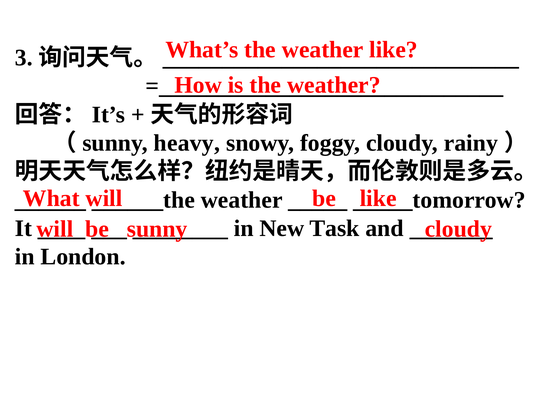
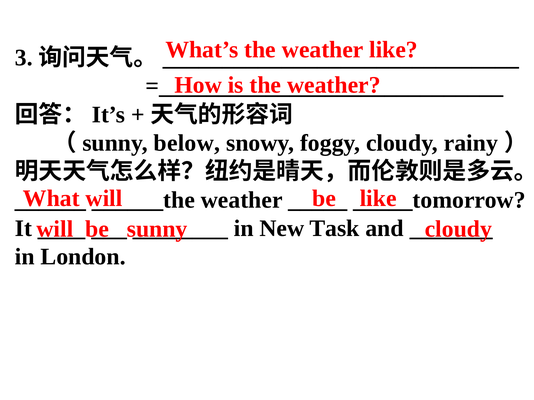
heavy: heavy -> below
